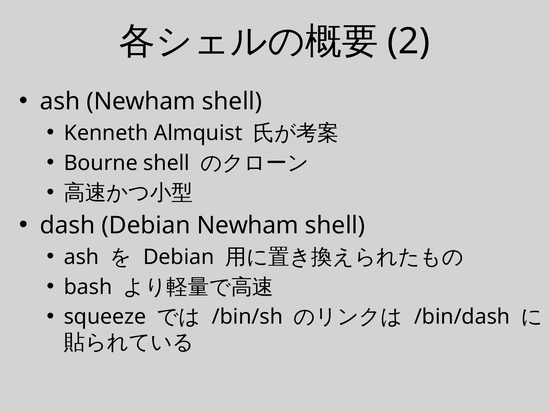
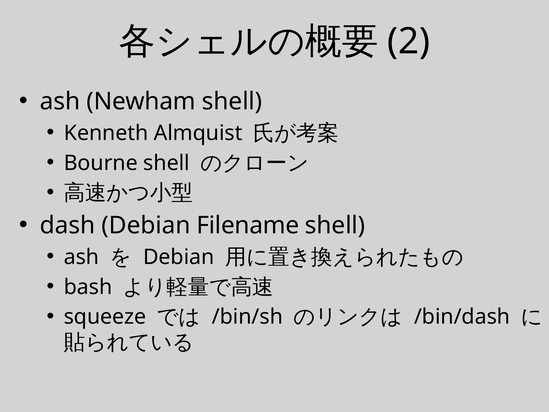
Debian Newham: Newham -> Filename
